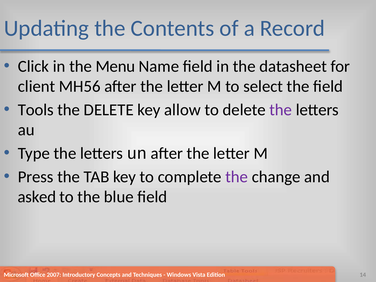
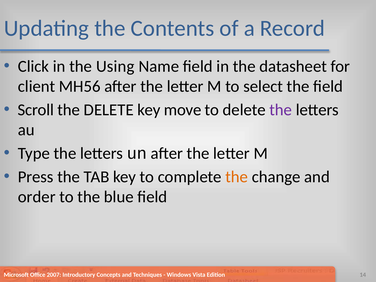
Menu: Menu -> Using
Tools: Tools -> Scroll
allow: allow -> move
the at (237, 177) colour: purple -> orange
asked: asked -> order
